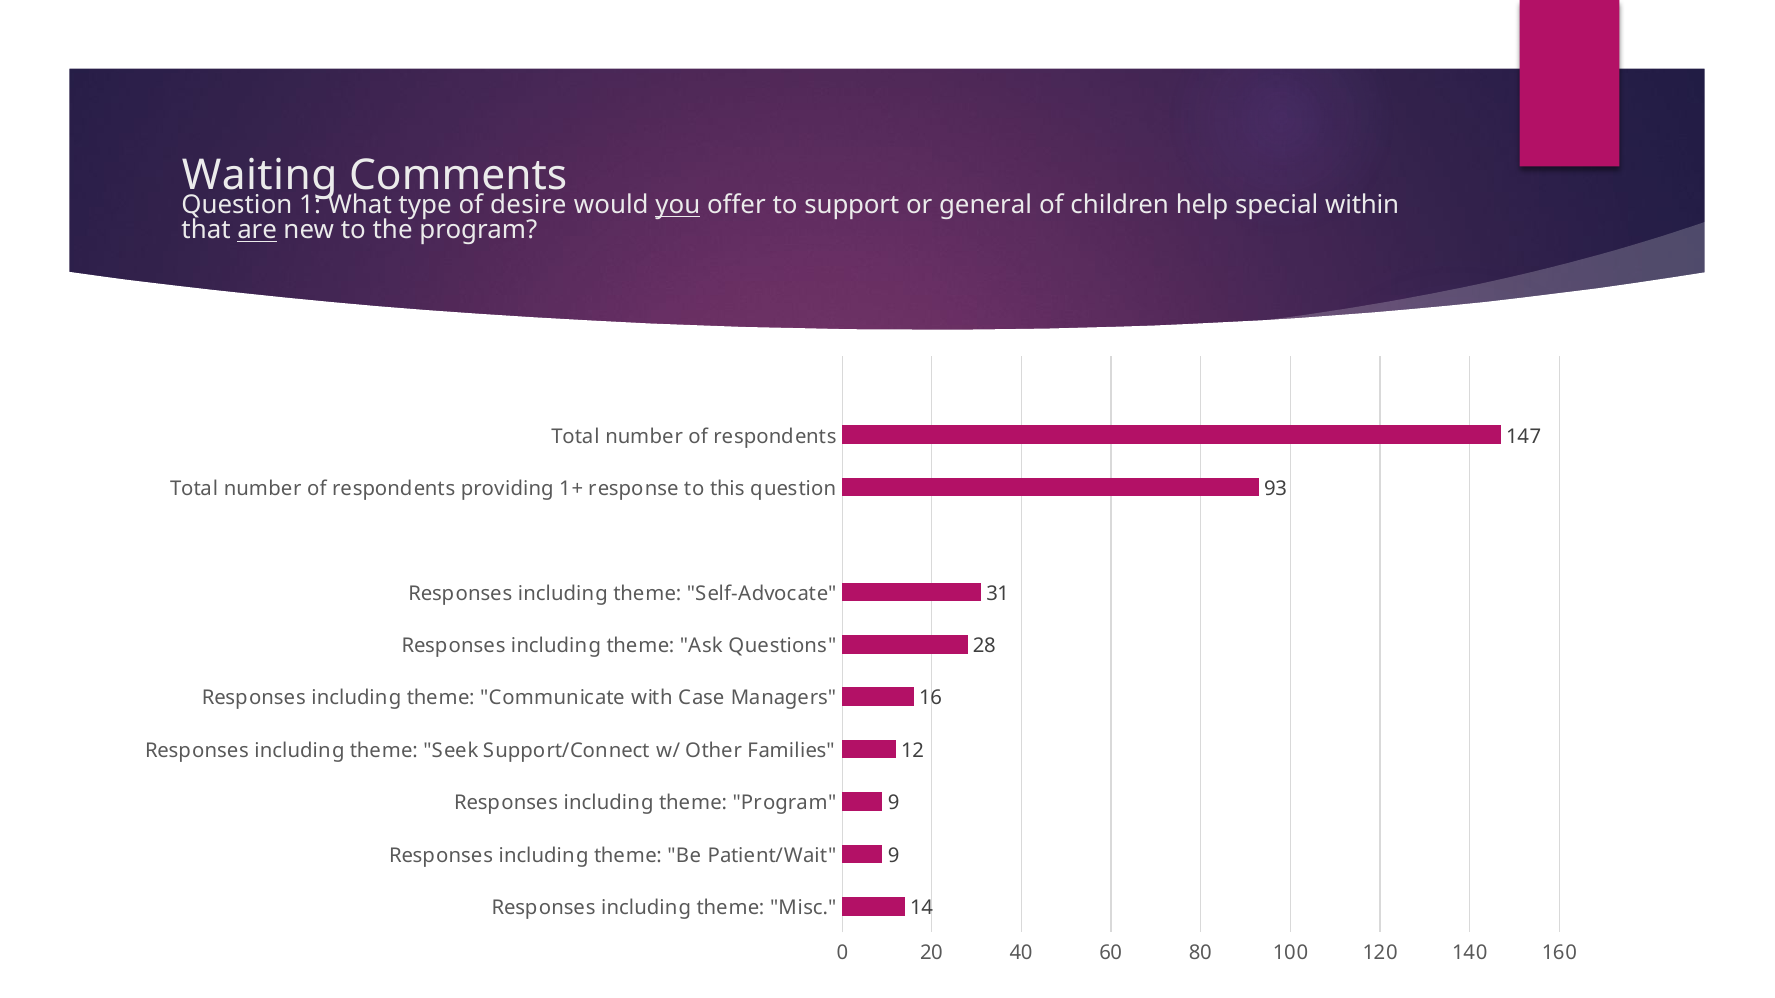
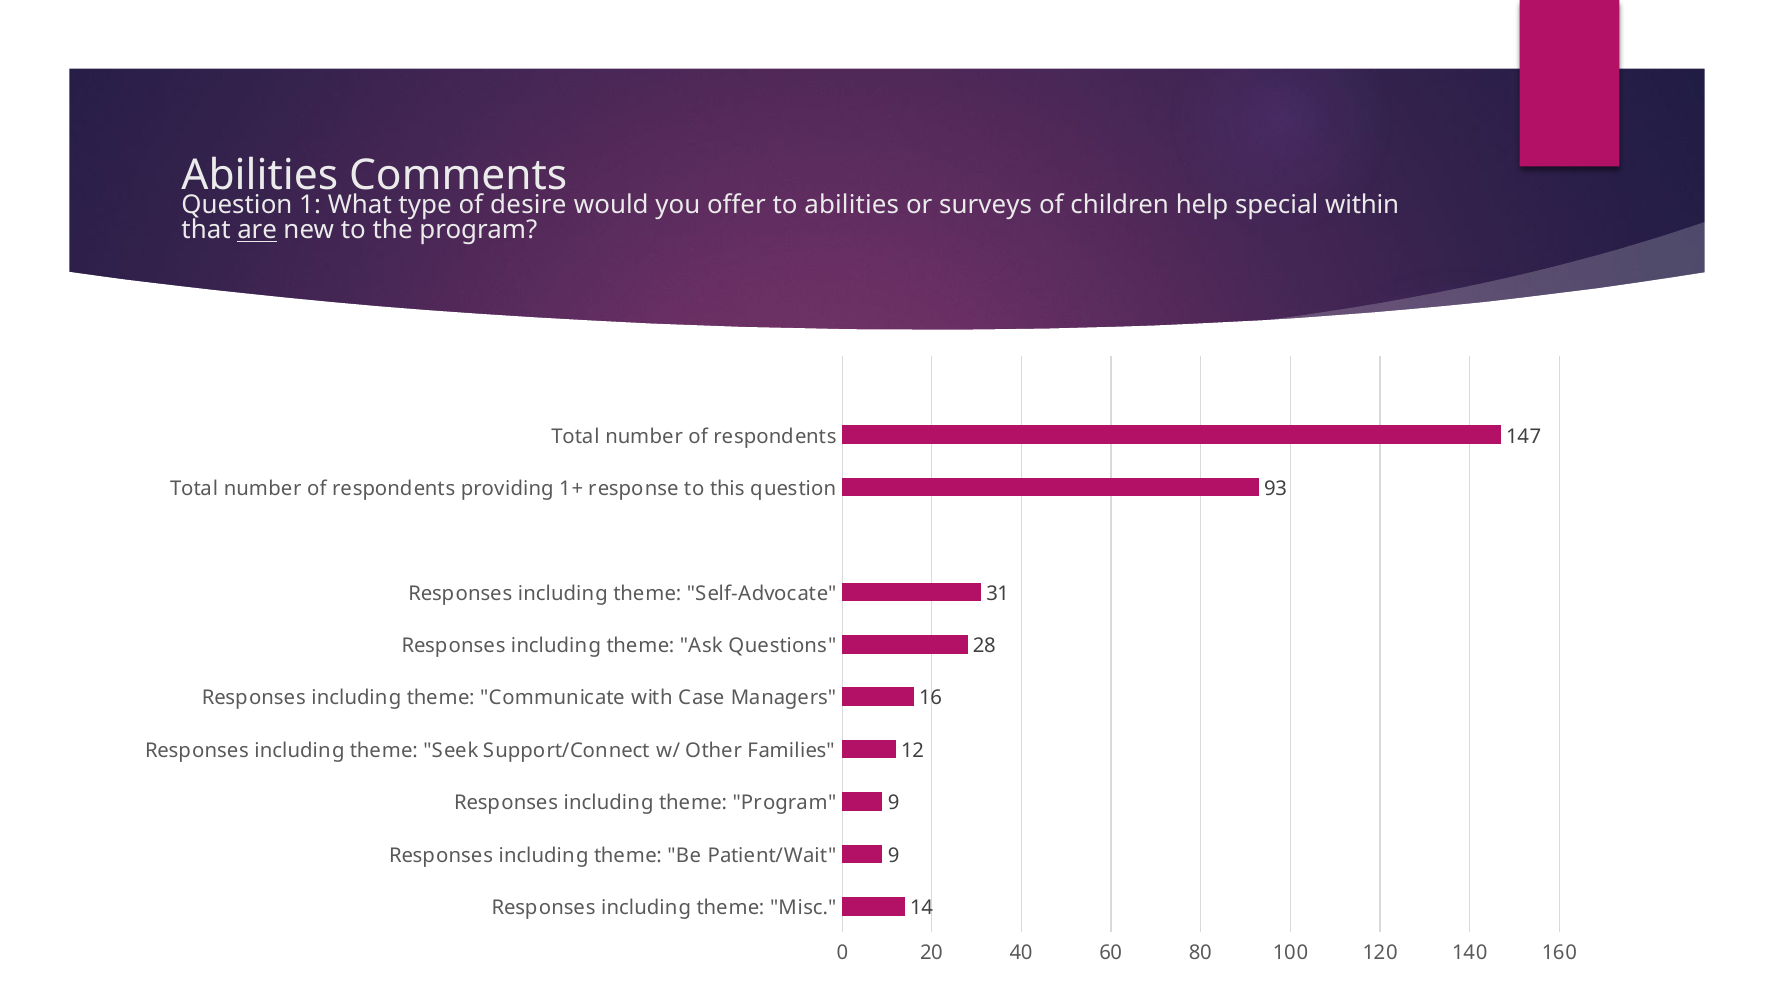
Waiting at (260, 175): Waiting -> Abilities
you underline: present -> none
to support: support -> abilities
general: general -> surveys
